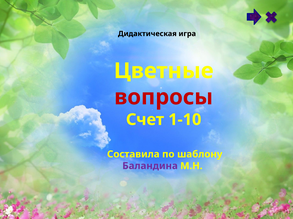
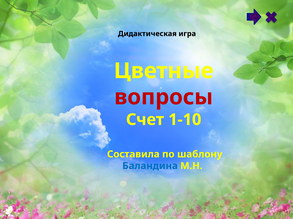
Баландина colour: purple -> blue
